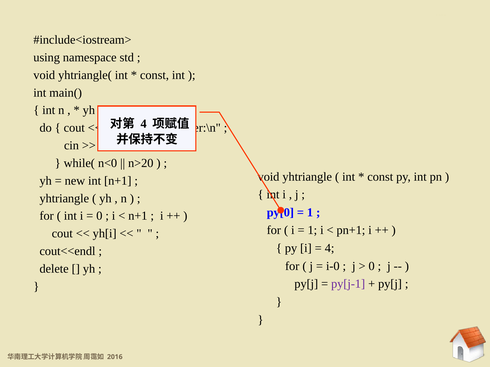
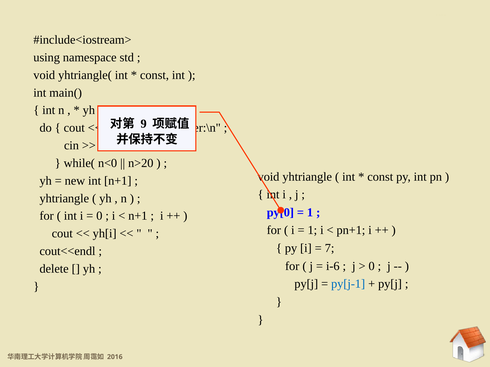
4 at (144, 124): 4 -> 9
4 at (330, 249): 4 -> 7
i-0: i-0 -> i-6
py[j-1 colour: purple -> blue
